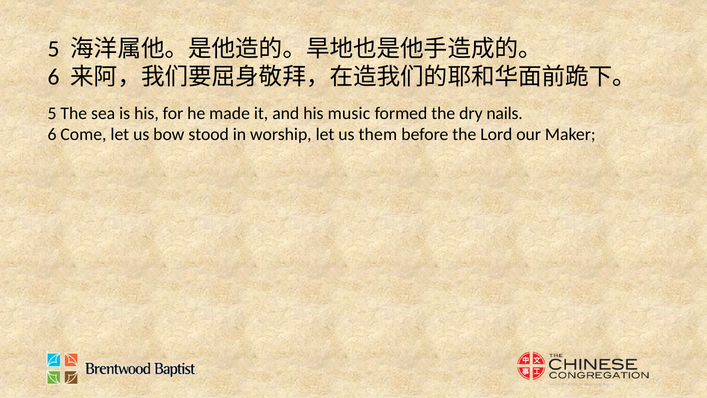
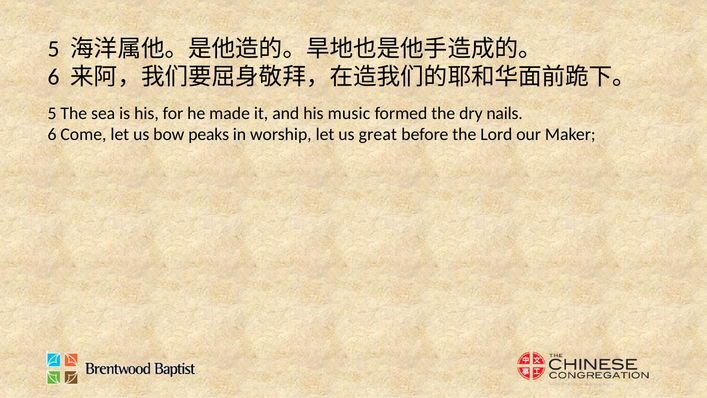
stood: stood -> peaks
them: them -> great
